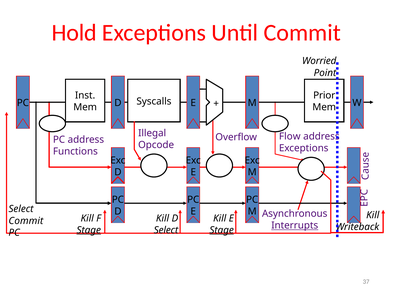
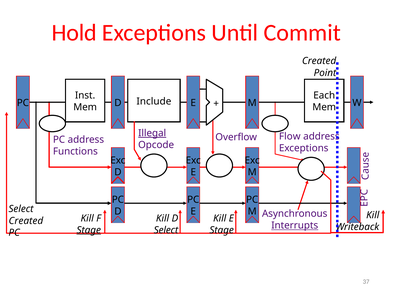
Worried at (319, 61): Worried -> Created
Prior: Prior -> Each
Syscalls: Syscalls -> Include
Illegal underline: none -> present
Commit at (26, 221): Commit -> Created
Stage at (222, 230) underline: present -> none
